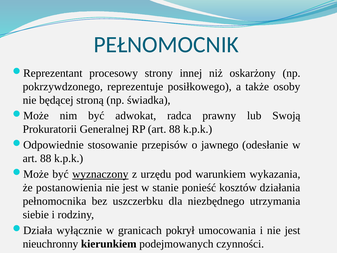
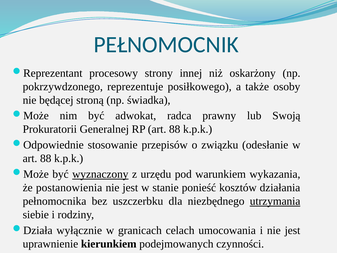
jawnego: jawnego -> związku
utrzymania underline: none -> present
pokrył: pokrył -> celach
nieuchronny: nieuchronny -> uprawnienie
